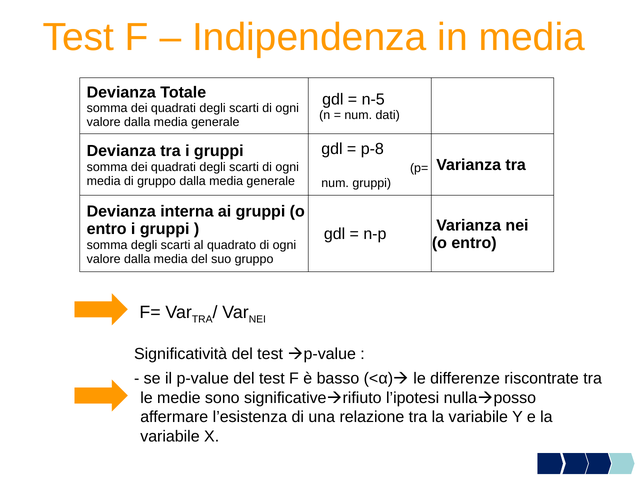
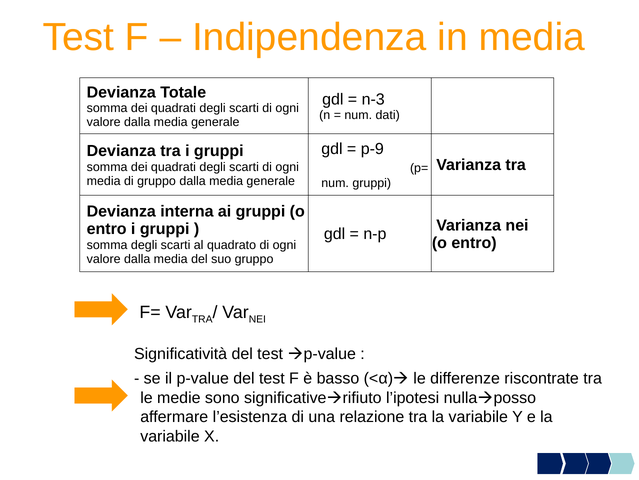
n-5: n-5 -> n-3
p-8: p-8 -> p-9
